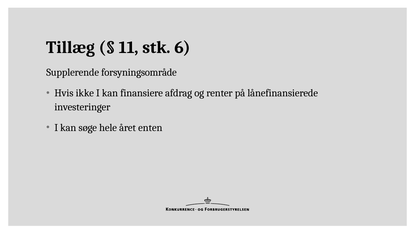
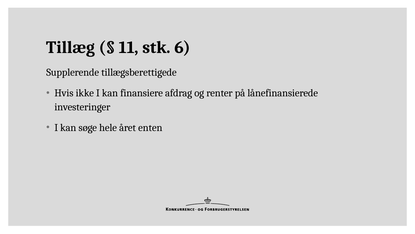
forsyningsområde: forsyningsområde -> tillægsberettigede
